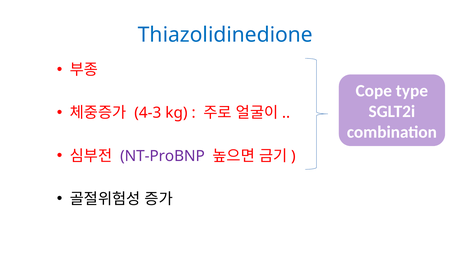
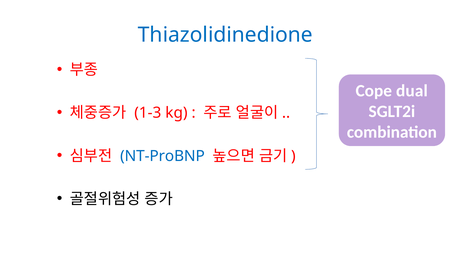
type: type -> dual
4-3: 4-3 -> 1-3
NT-ProBNP colour: purple -> blue
